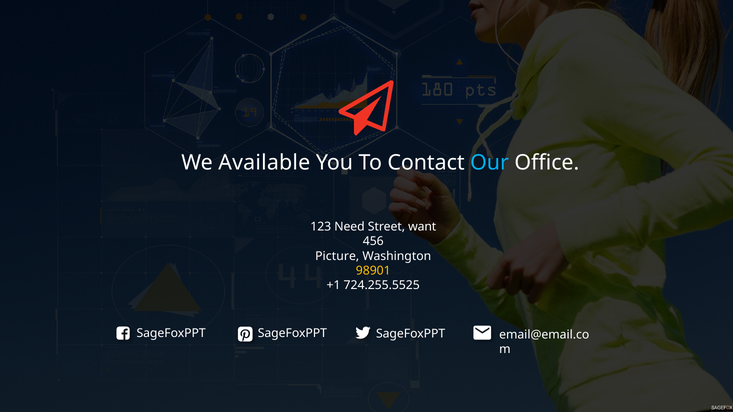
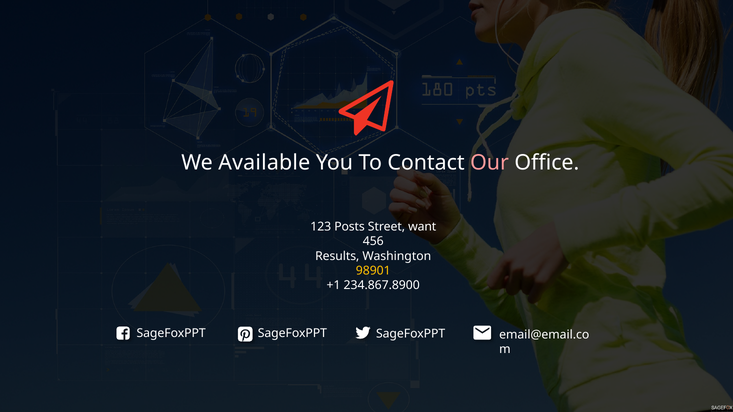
Our colour: light blue -> pink
Need: Need -> Posts
Picture: Picture -> Results
724.255.5525: 724.255.5525 -> 234.867.8900
